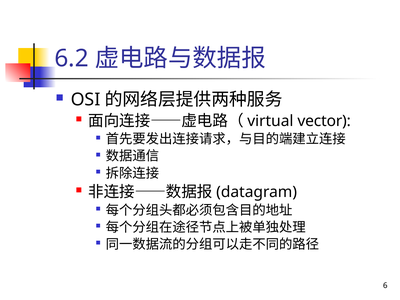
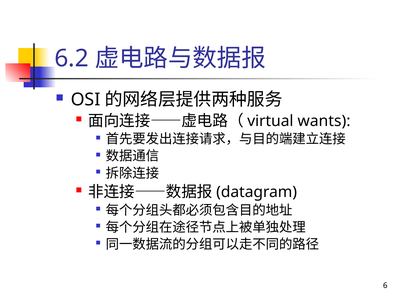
vector: vector -> wants
